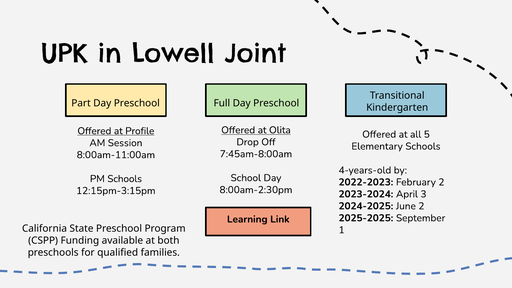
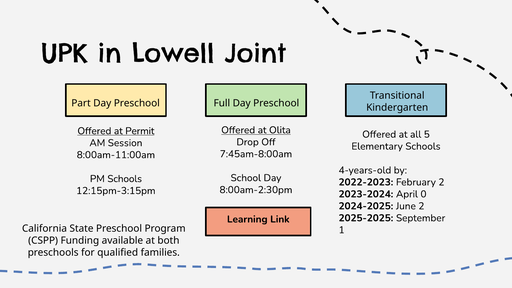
Profile: Profile -> Permit
3: 3 -> 0
